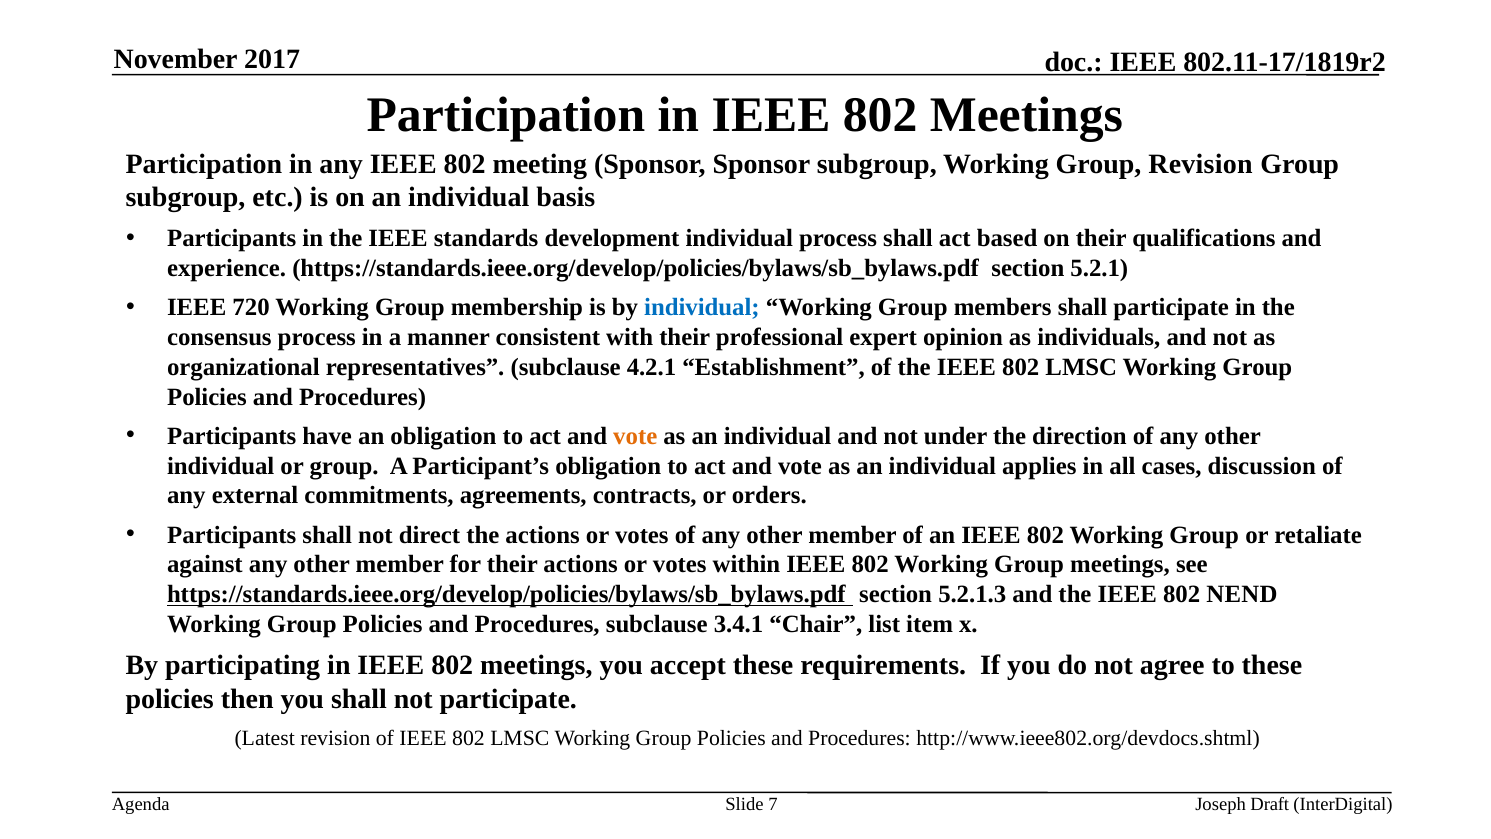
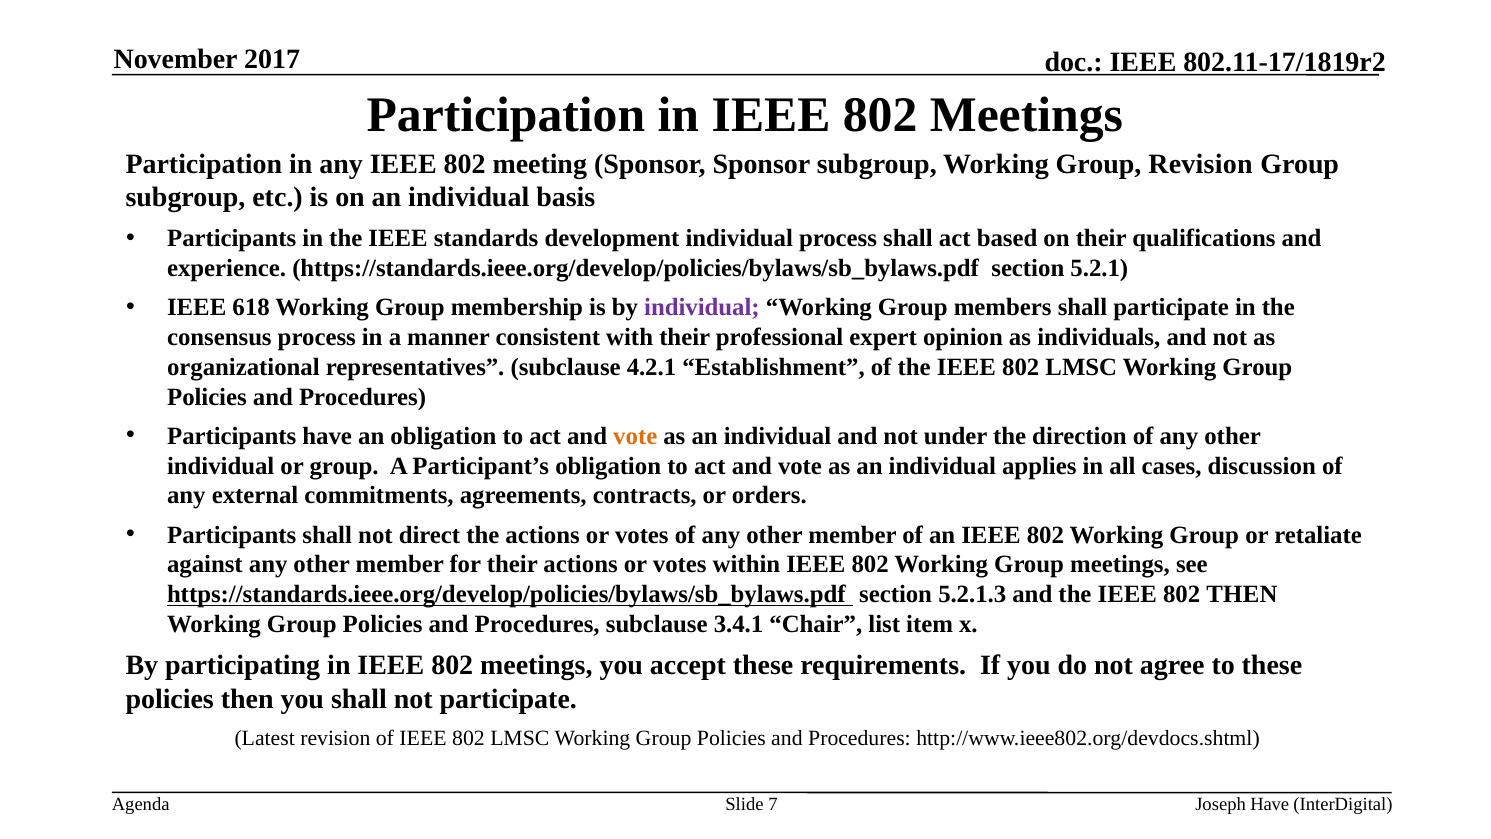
720: 720 -> 618
individual at (702, 307) colour: blue -> purple
802 NEND: NEND -> THEN
Joseph Draft: Draft -> Have
